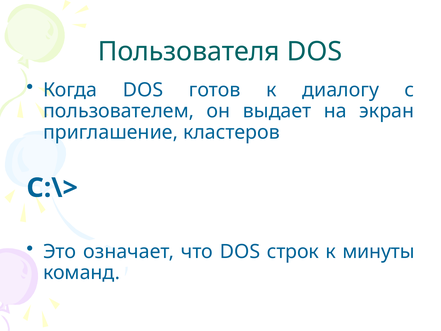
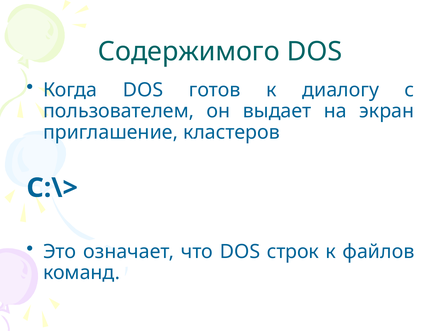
Пользователя: Пользователя -> Содержимого
минуты: минуты -> файлов
